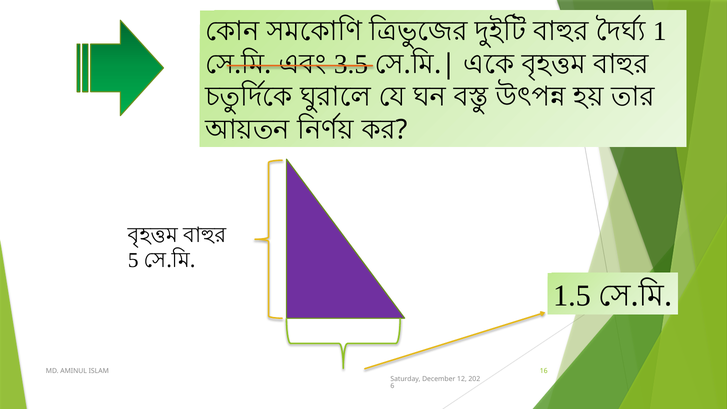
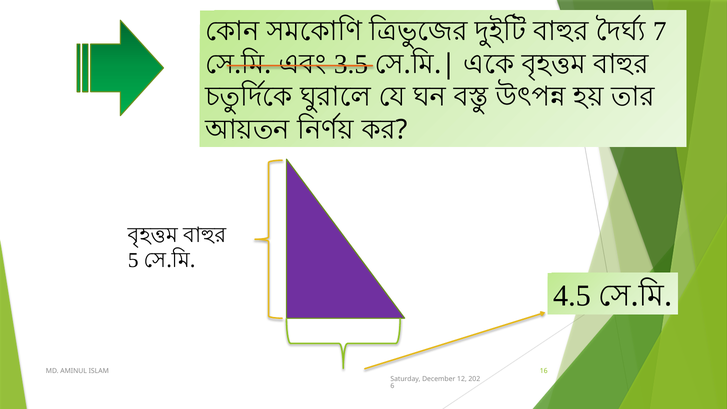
1: 1 -> 7
1.5: 1.5 -> 4.5
